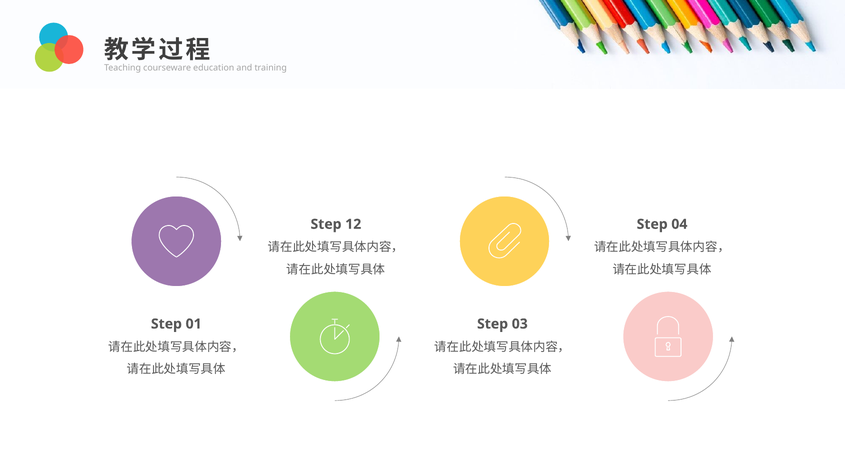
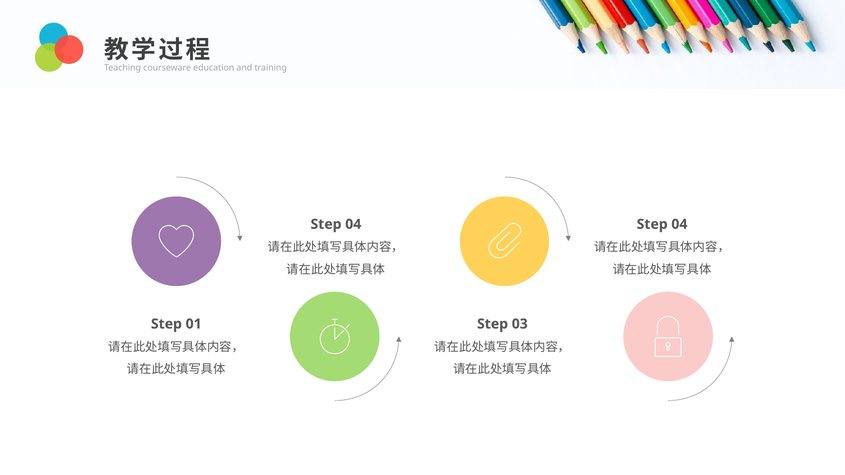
12 at (353, 224): 12 -> 04
